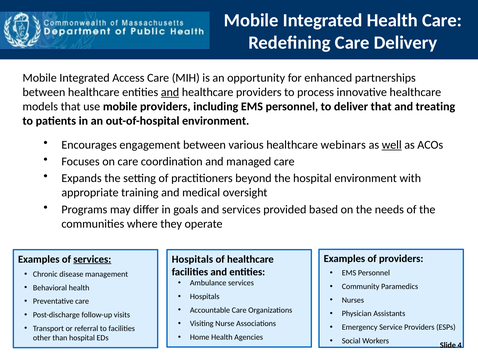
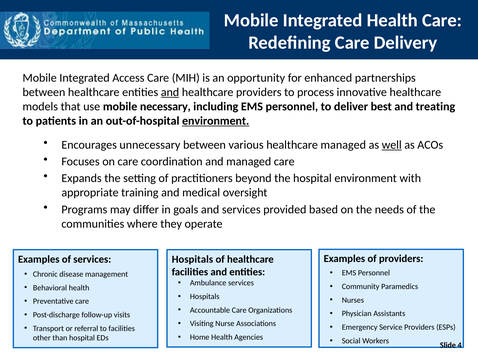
mobile providers: providers -> necessary
deliver that: that -> best
environment at (216, 121) underline: none -> present
engagement: engagement -> unnecessary
healthcare webinars: webinars -> managed
services at (92, 259) underline: present -> none
